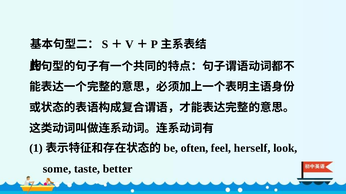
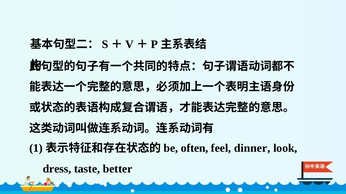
herself: herself -> dinner
some: some -> dress
